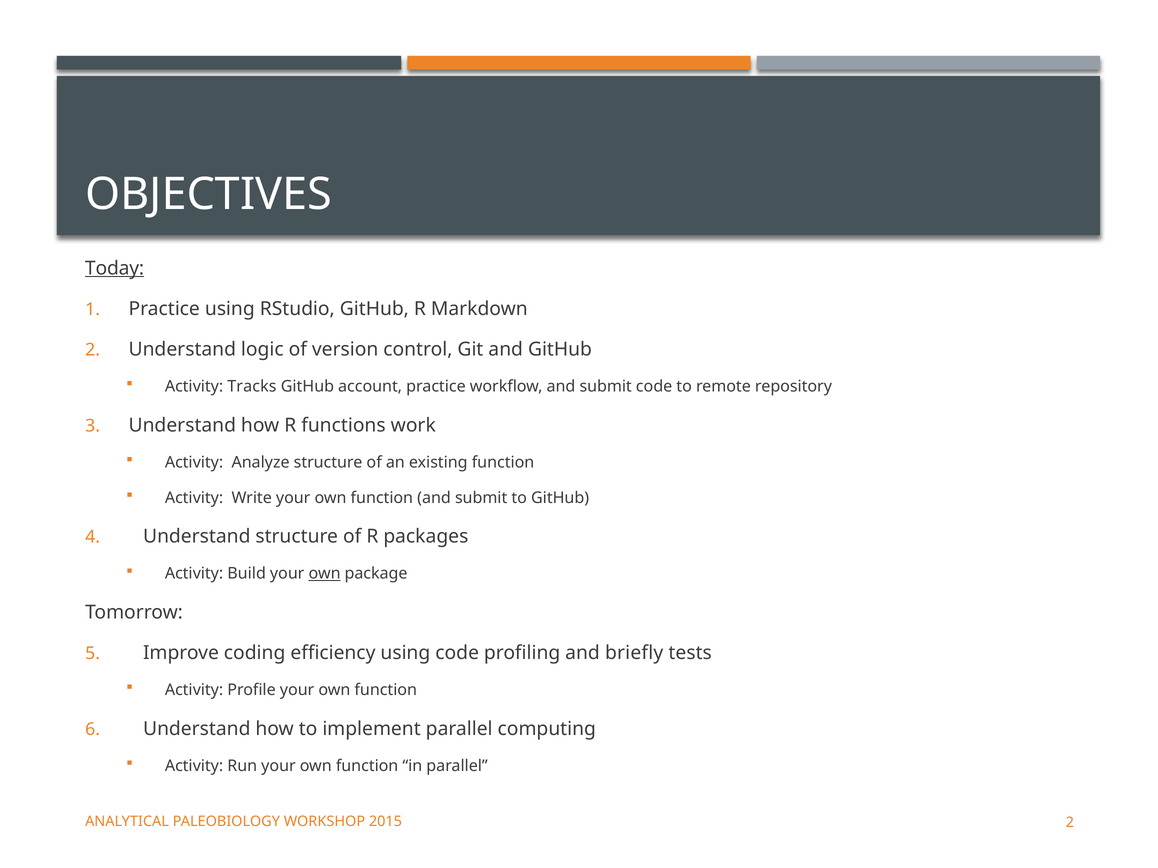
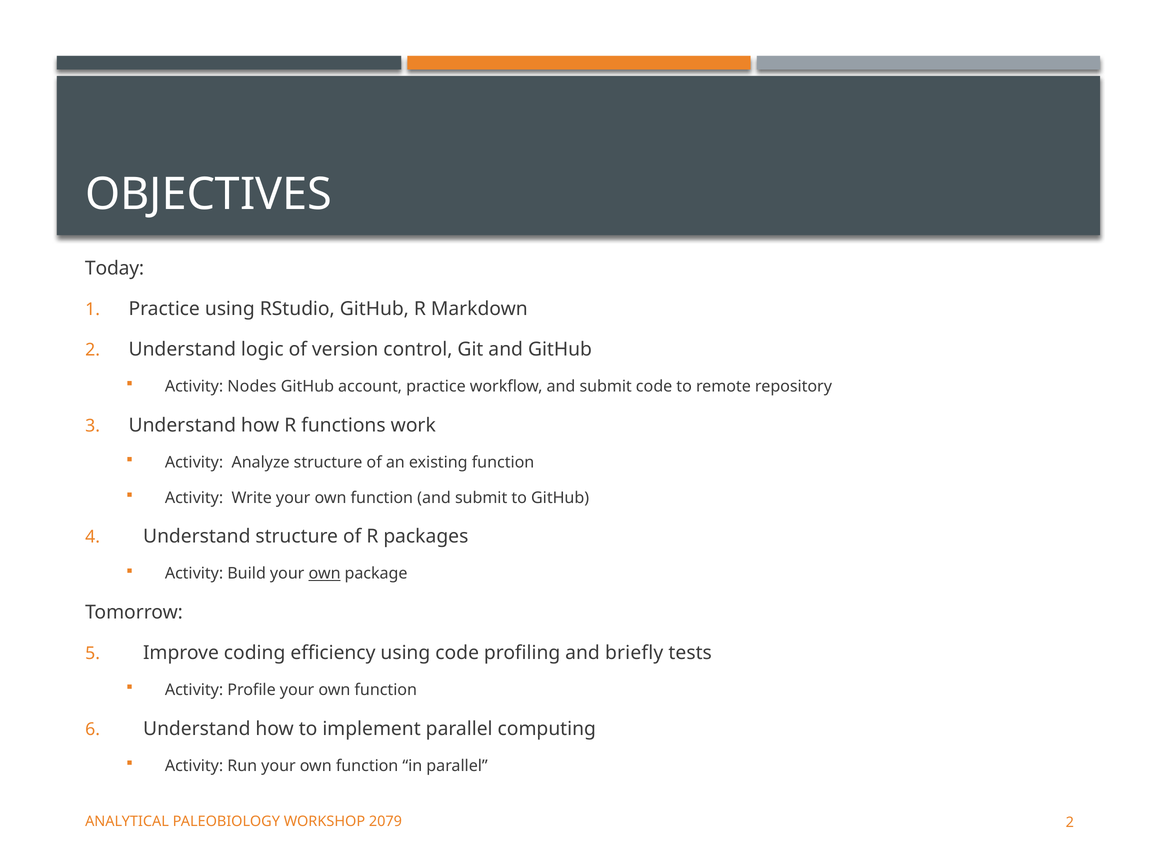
Today underline: present -> none
Tracks: Tracks -> Nodes
2015: 2015 -> 2079
